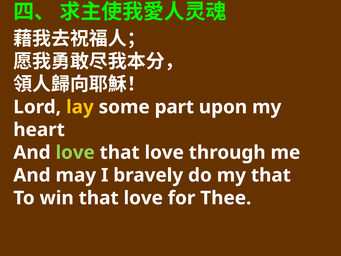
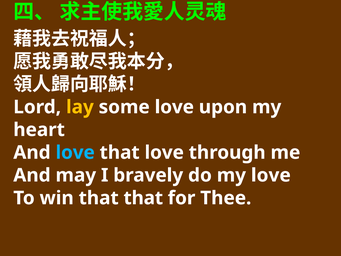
some part: part -> love
love at (75, 152) colour: light green -> light blue
my that: that -> love
win that love: love -> that
